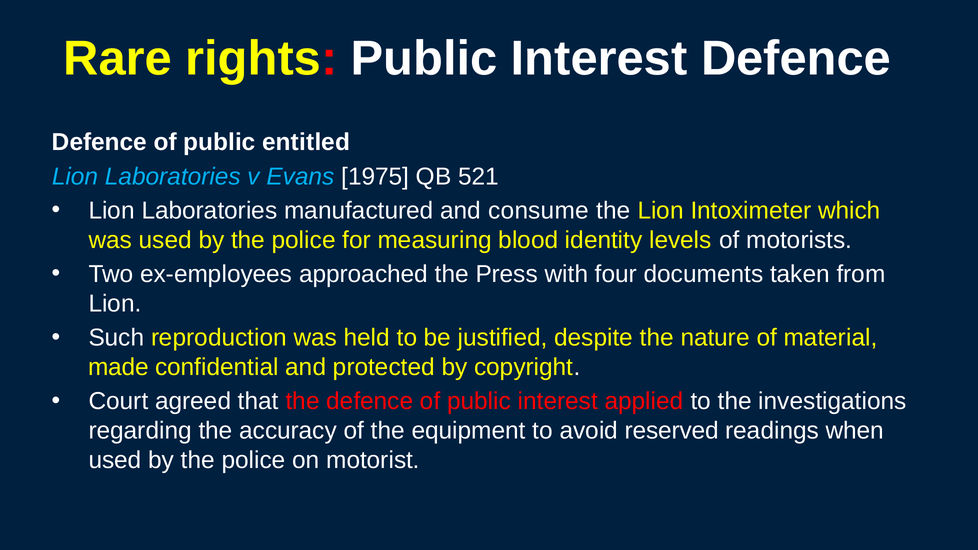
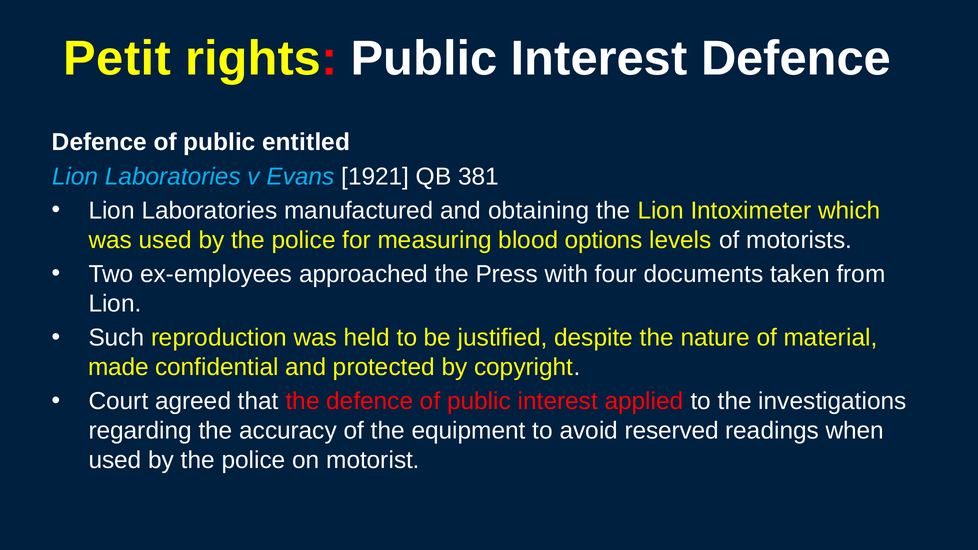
Rare: Rare -> Petit
1975: 1975 -> 1921
521: 521 -> 381
consume: consume -> obtaining
identity: identity -> options
